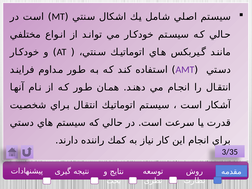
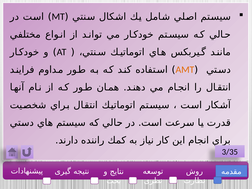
AMT colour: purple -> orange
